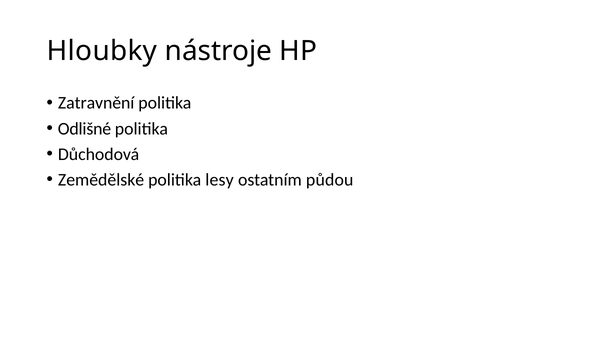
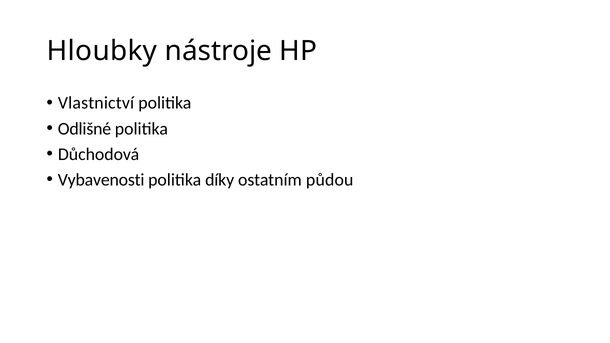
Zatravnění: Zatravnění -> Vlastnictví
Zemědělské: Zemědělské -> Vybavenosti
lesy: lesy -> díky
